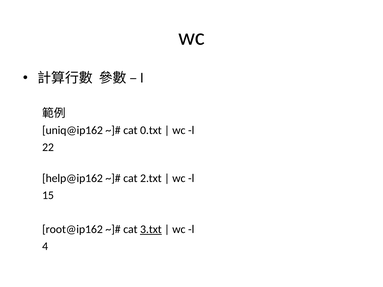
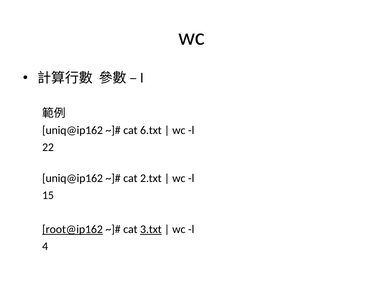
0.txt: 0.txt -> 6.txt
help@ip162 at (72, 178): help@ip162 -> uniq@ip162
root@ip162 underline: none -> present
